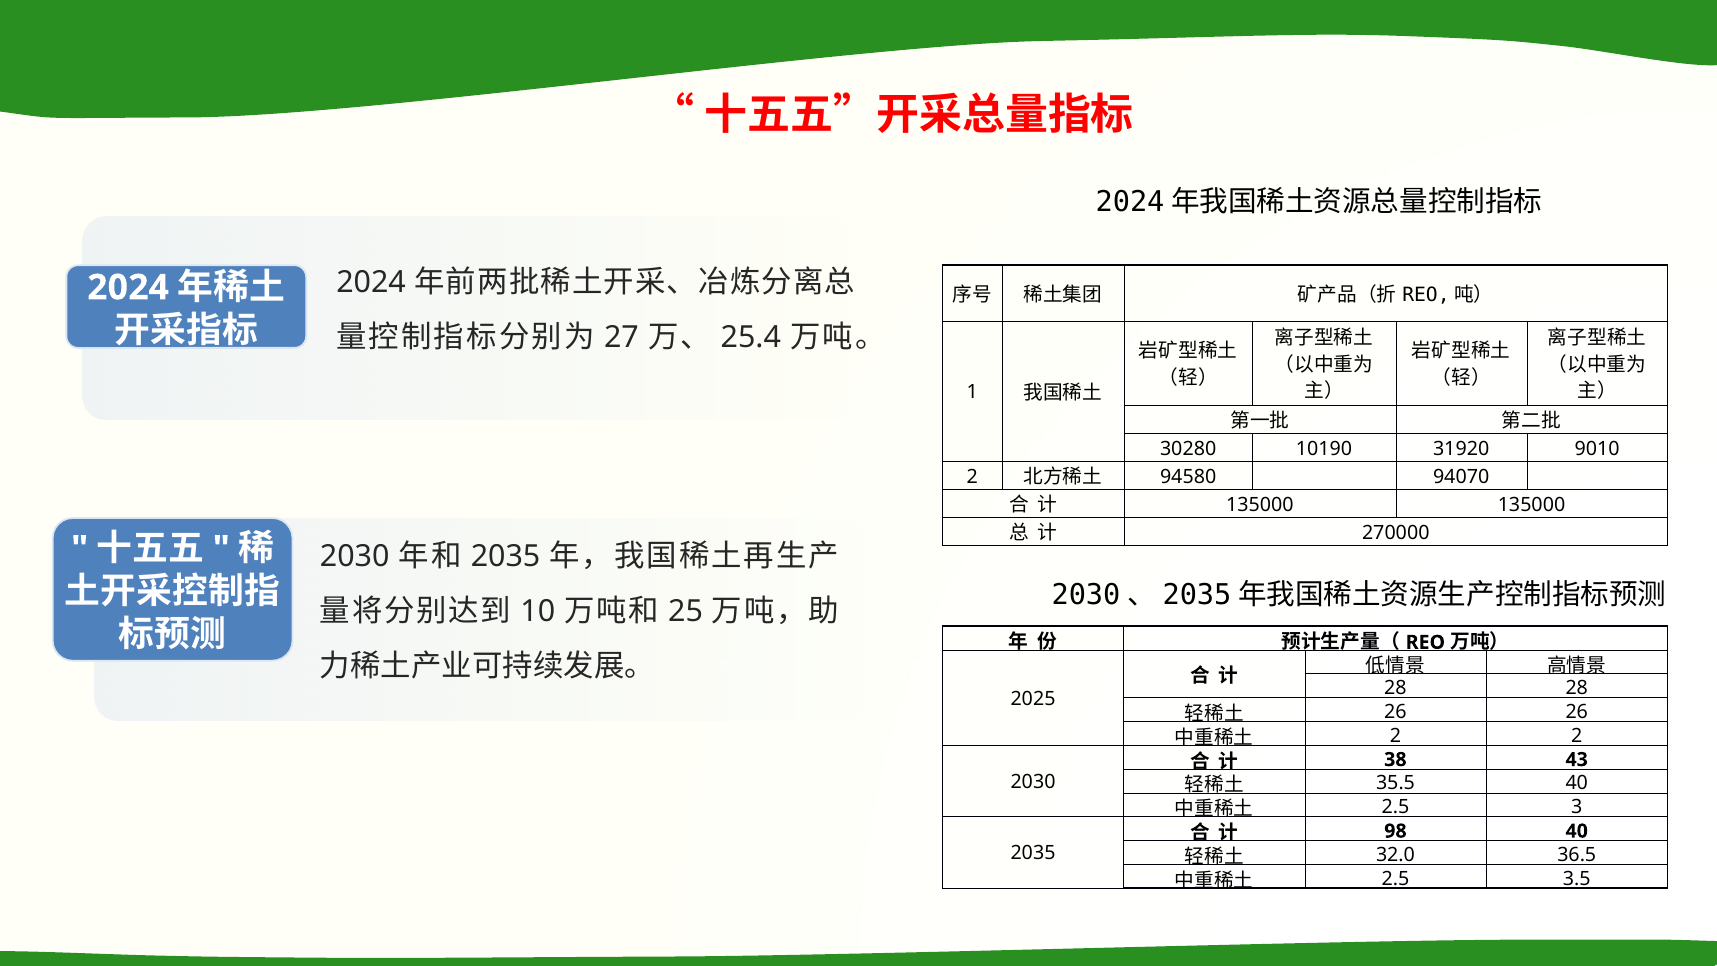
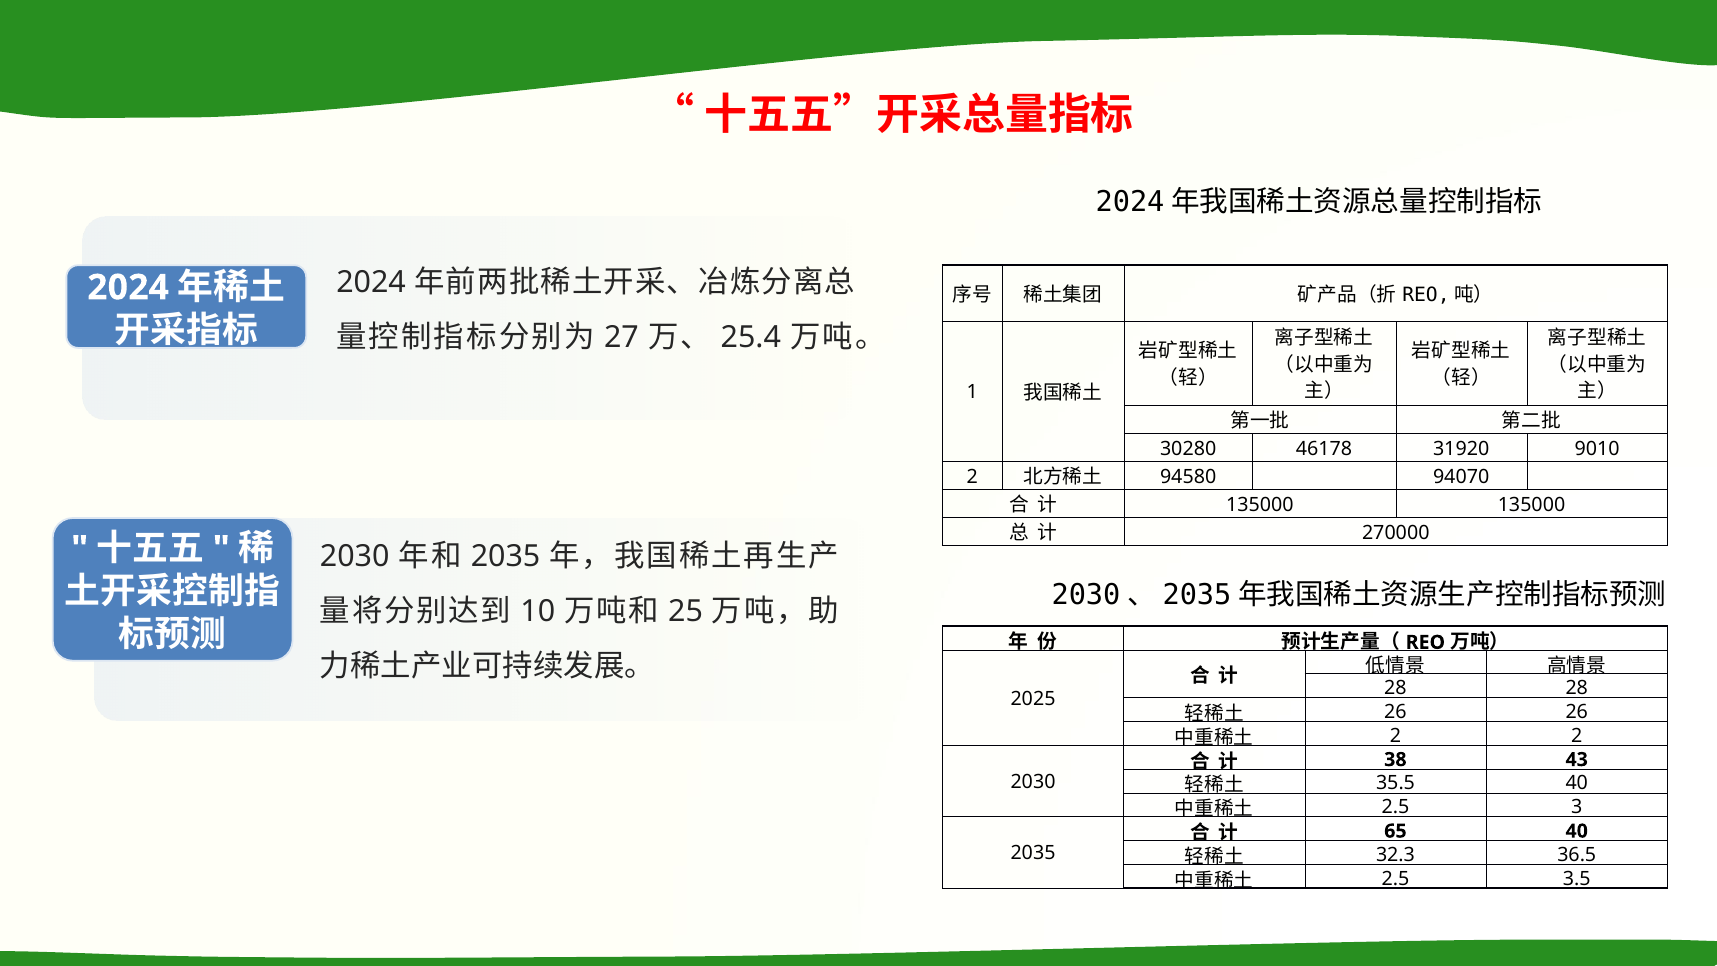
10190: 10190 -> 46178
98: 98 -> 65
32.0: 32.0 -> 32.3
